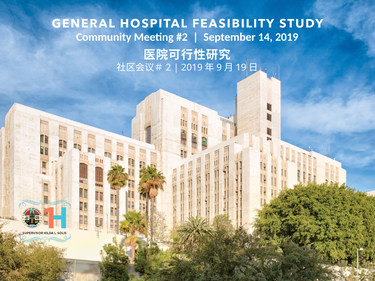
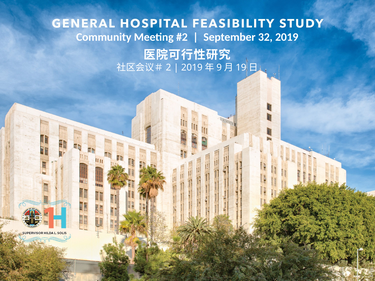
14: 14 -> 32
